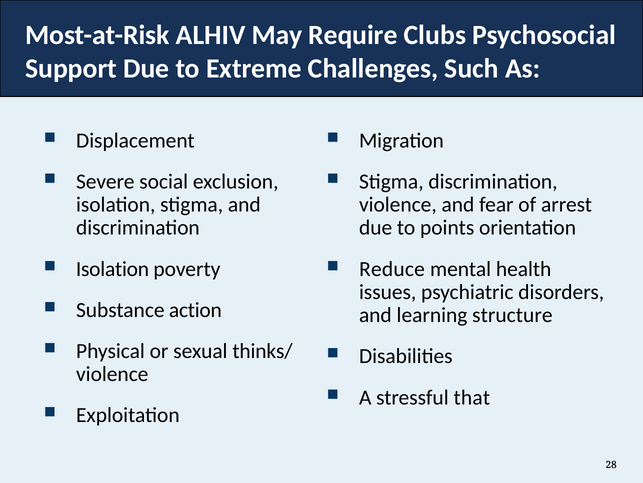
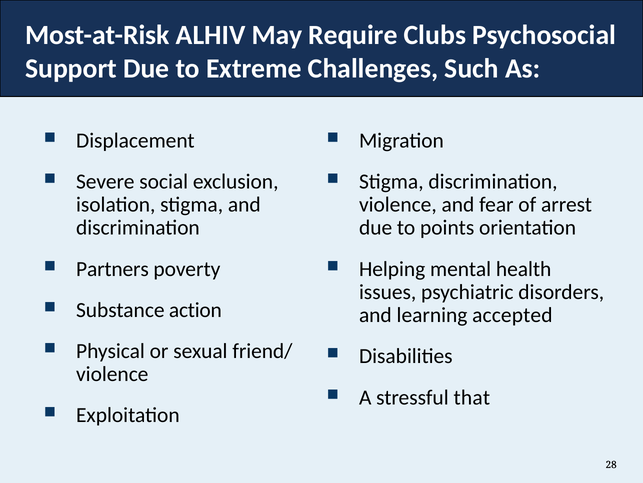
Isolation at (112, 269): Isolation -> Partners
Reduce: Reduce -> Helping
structure: structure -> accepted
thinks/: thinks/ -> friend/
